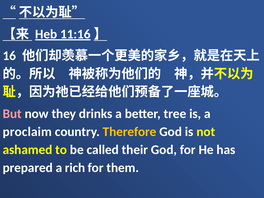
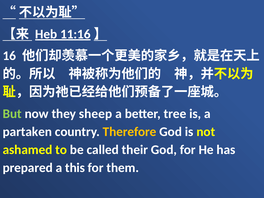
But colour: pink -> light green
drinks: drinks -> sheep
proclaim: proclaim -> partaken
rich: rich -> this
